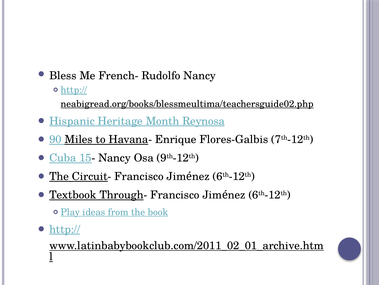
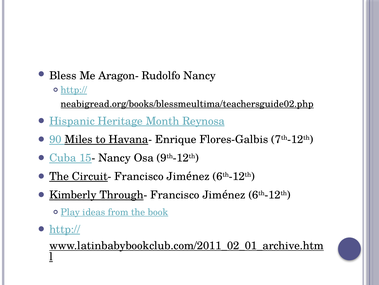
French-: French- -> Aragon-
Textbook: Textbook -> Kimberly
